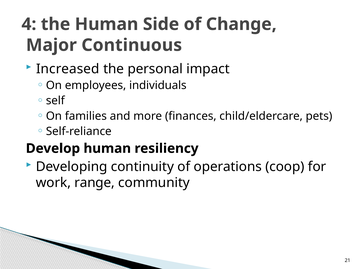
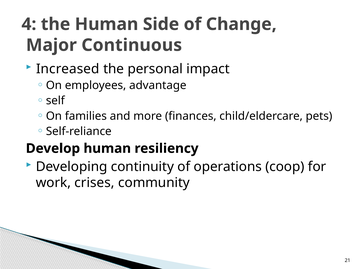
individuals: individuals -> advantage
range: range -> crises
